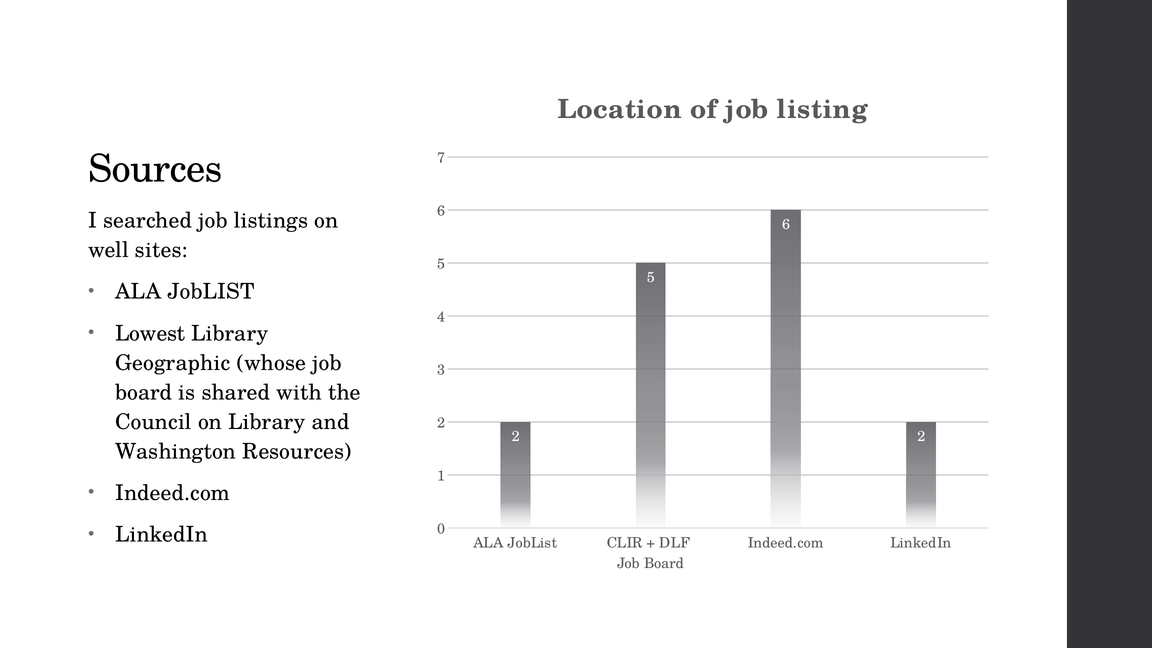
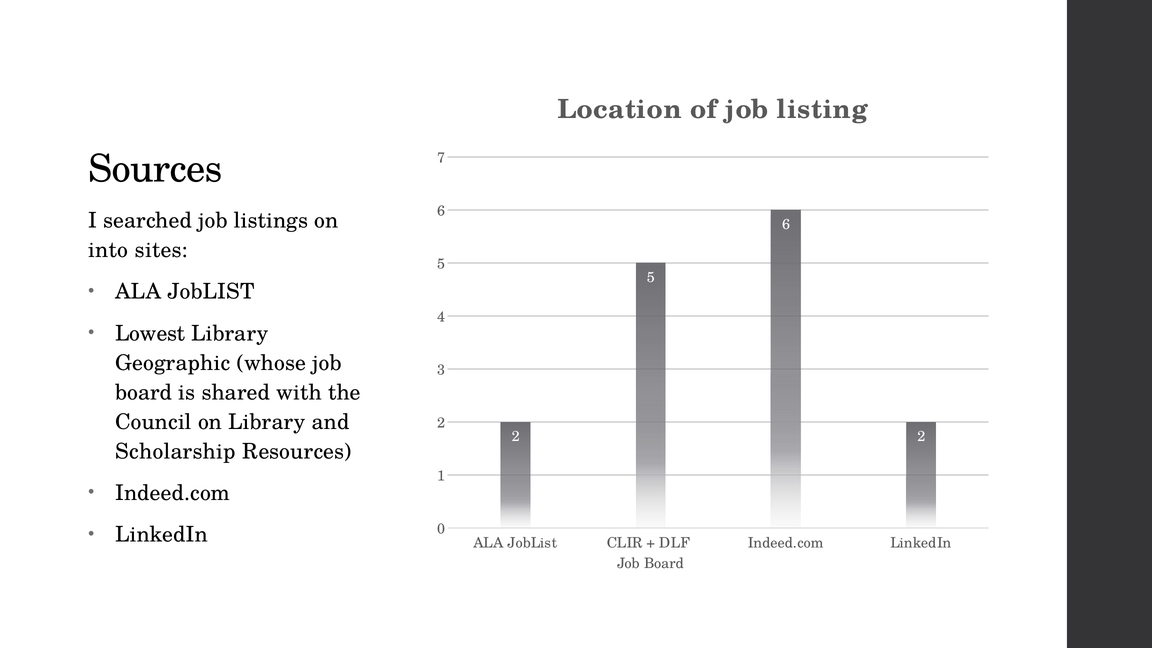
well: well -> into
Washington: Washington -> Scholarship
